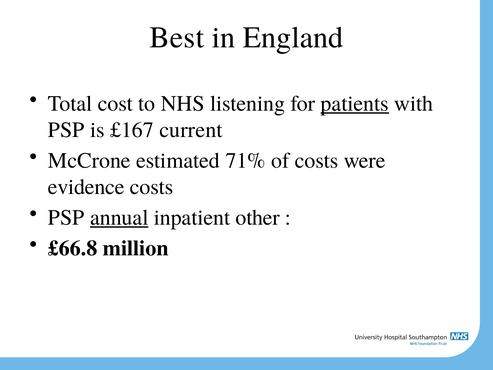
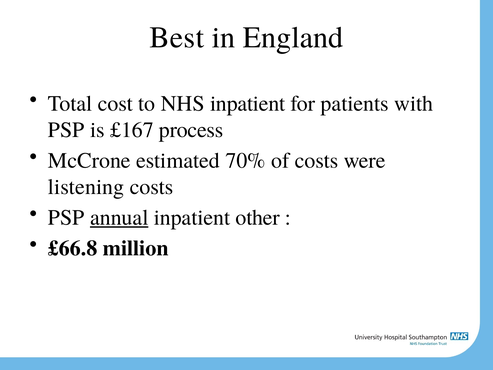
NHS listening: listening -> inpatient
patients underline: present -> none
current: current -> process
71%: 71% -> 70%
evidence: evidence -> listening
